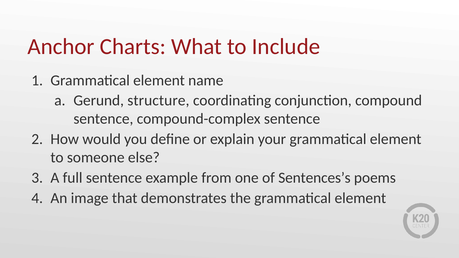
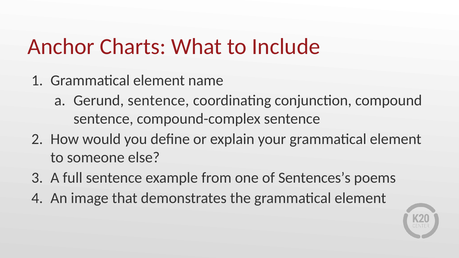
Gerund structure: structure -> sentence
